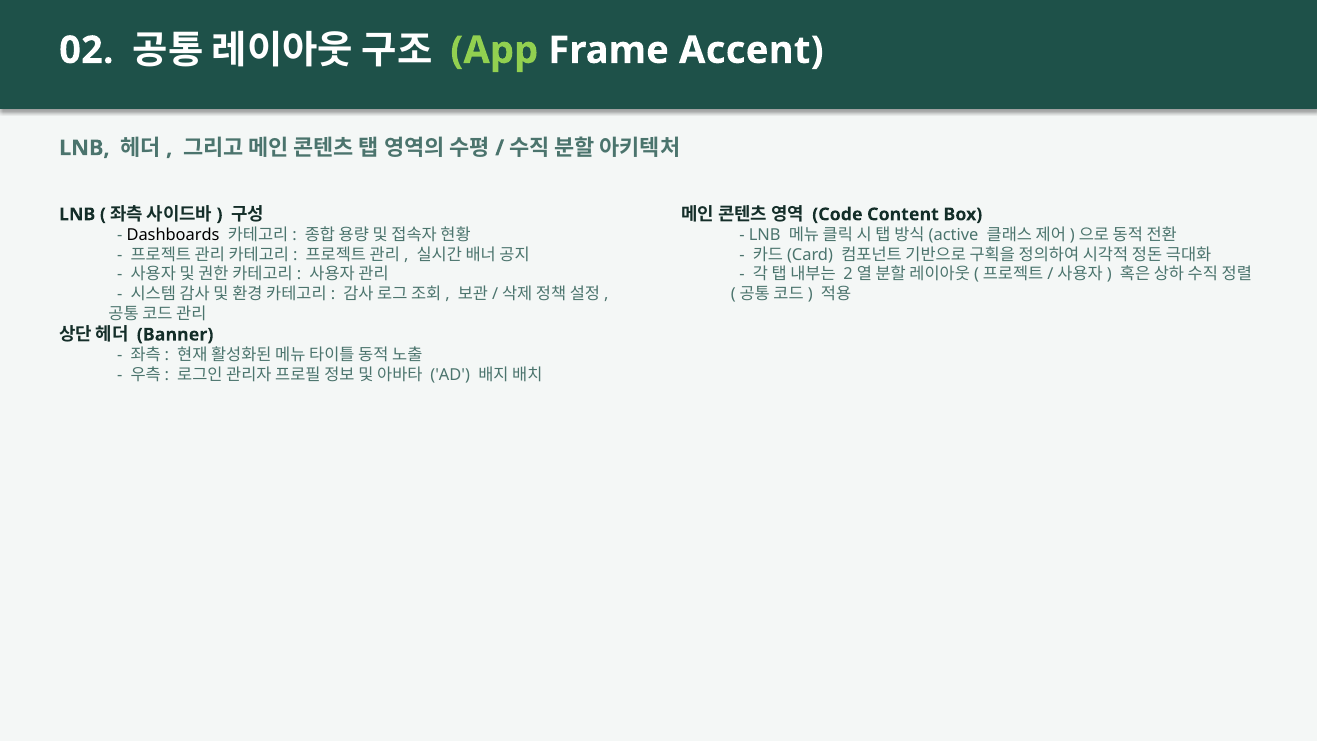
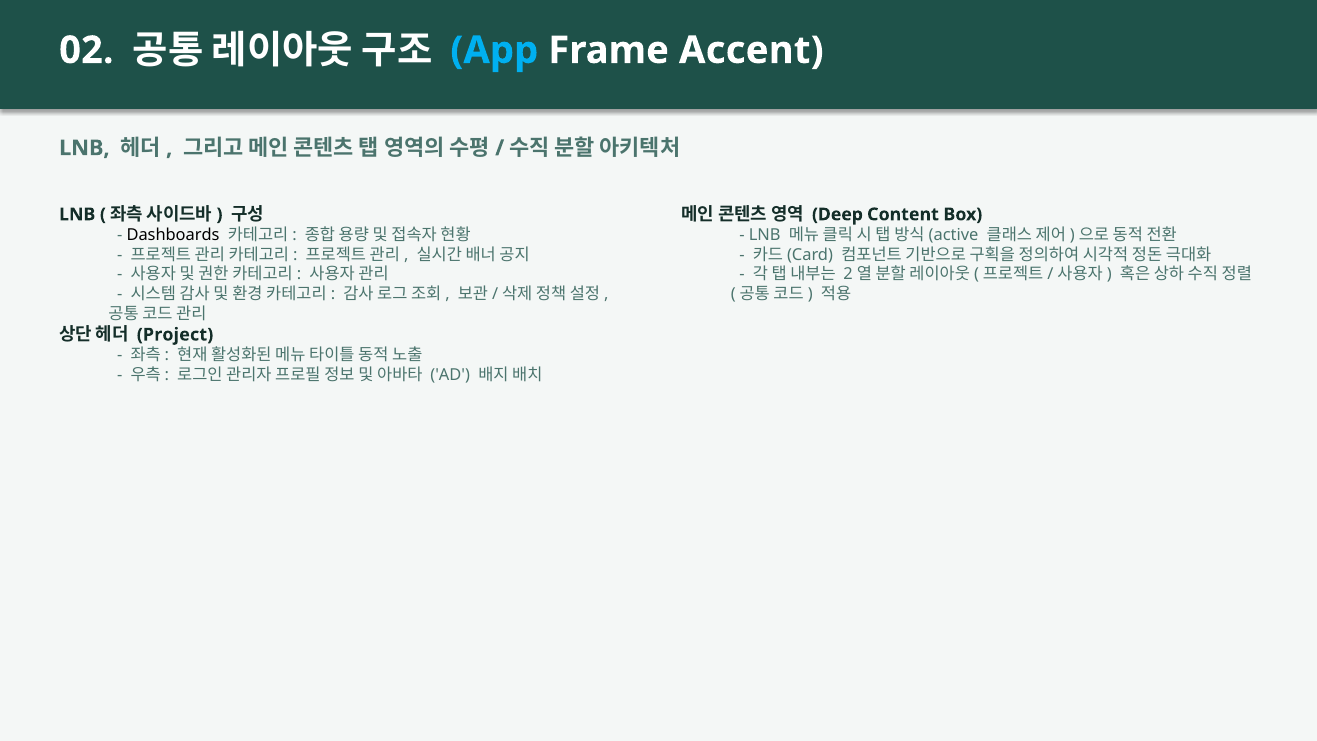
App colour: light green -> light blue
Code: Code -> Deep
Banner: Banner -> Project
